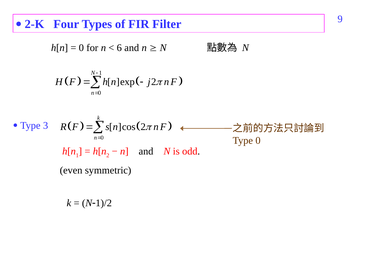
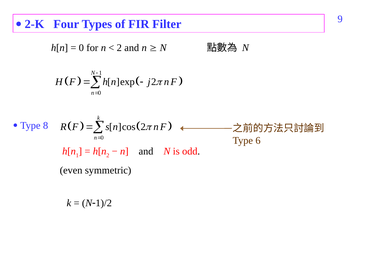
6 at (119, 48): 6 -> 2
3: 3 -> 8
Type 0: 0 -> 6
